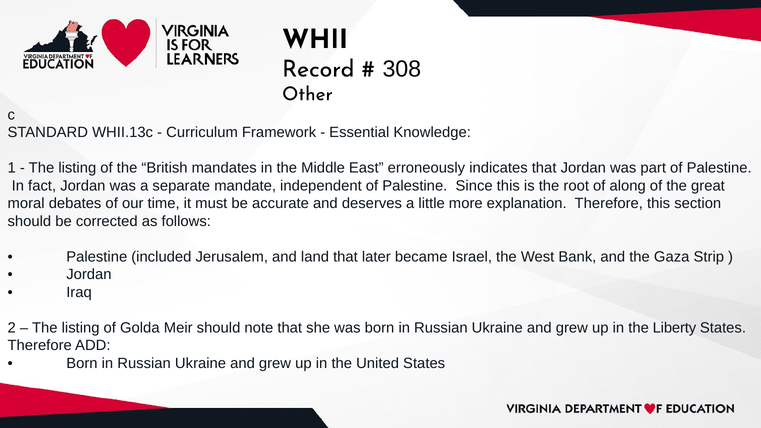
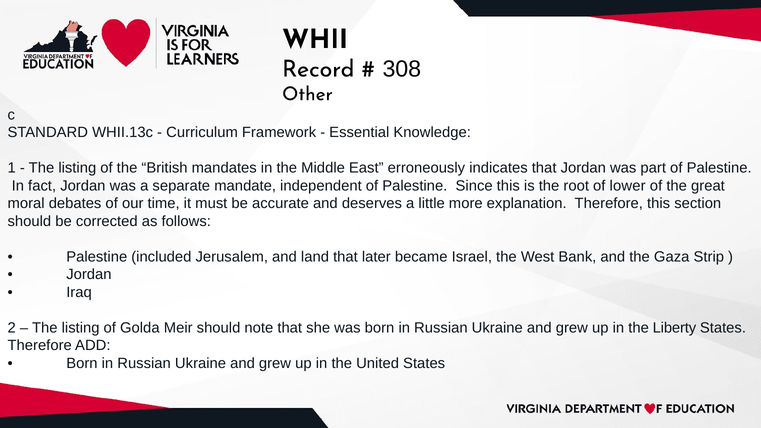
along: along -> lower
